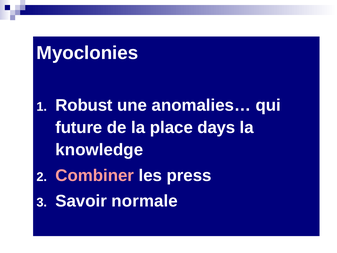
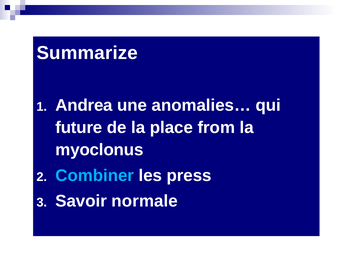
Myoclonies: Myoclonies -> Summarize
Robust: Robust -> Andrea
days: days -> from
knowledge: knowledge -> myoclonus
Combiner colour: pink -> light blue
